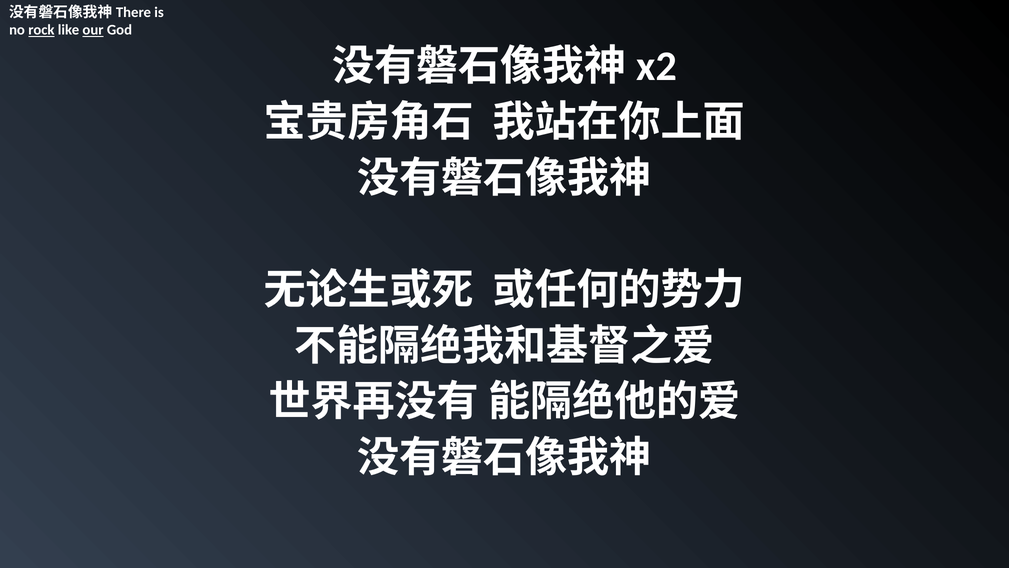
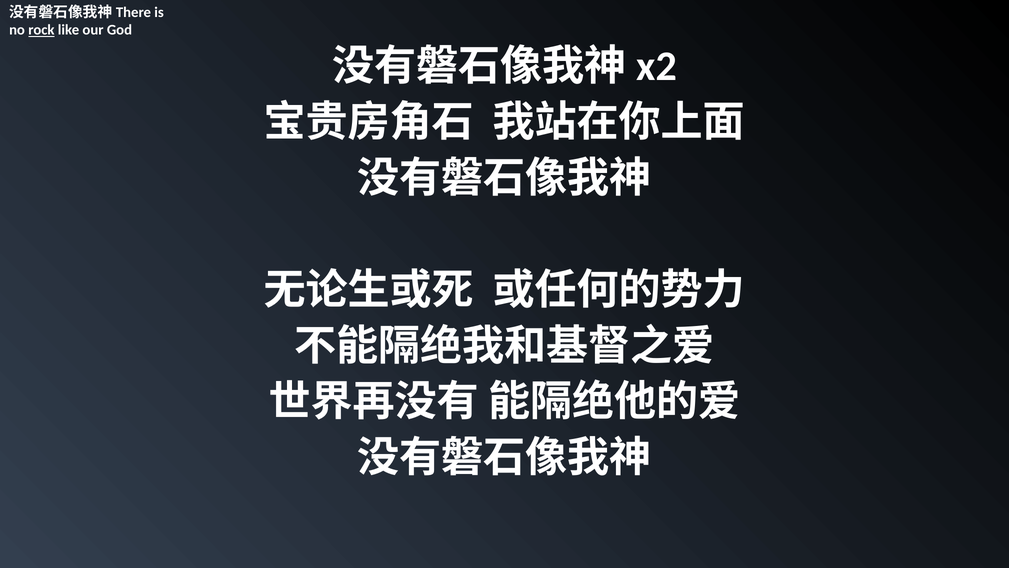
our underline: present -> none
